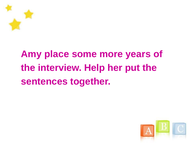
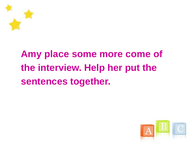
years: years -> come
